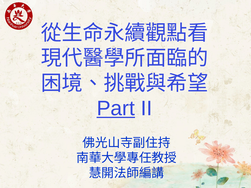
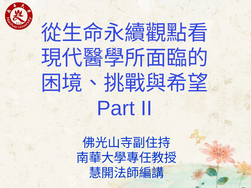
Part underline: present -> none
